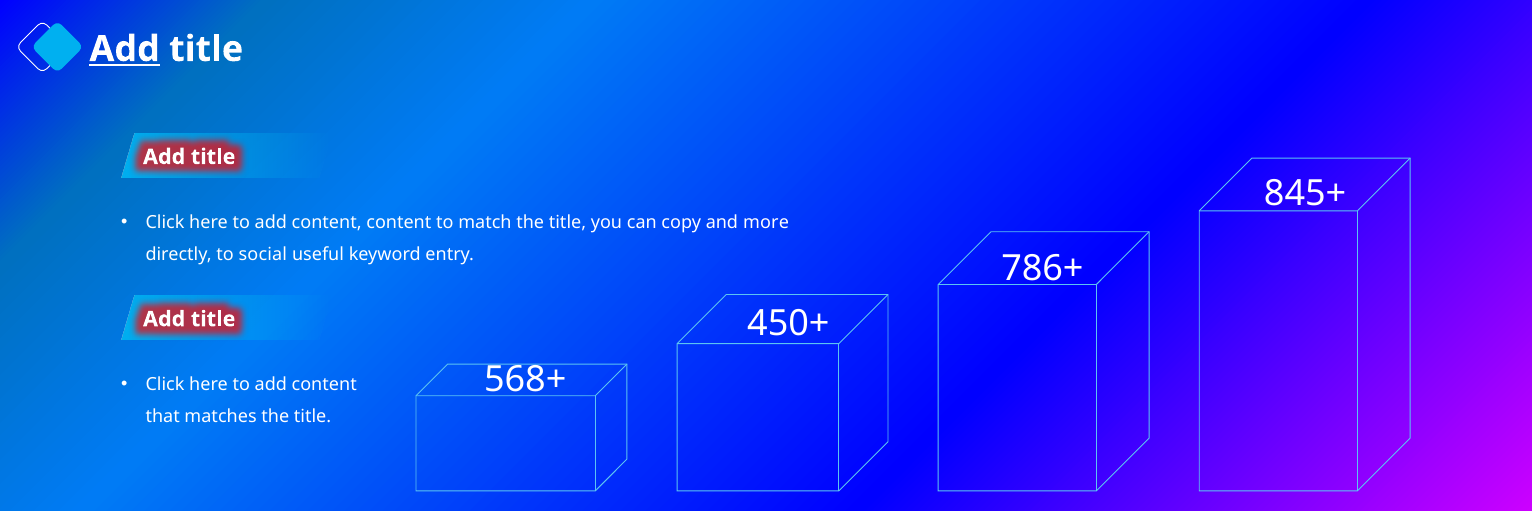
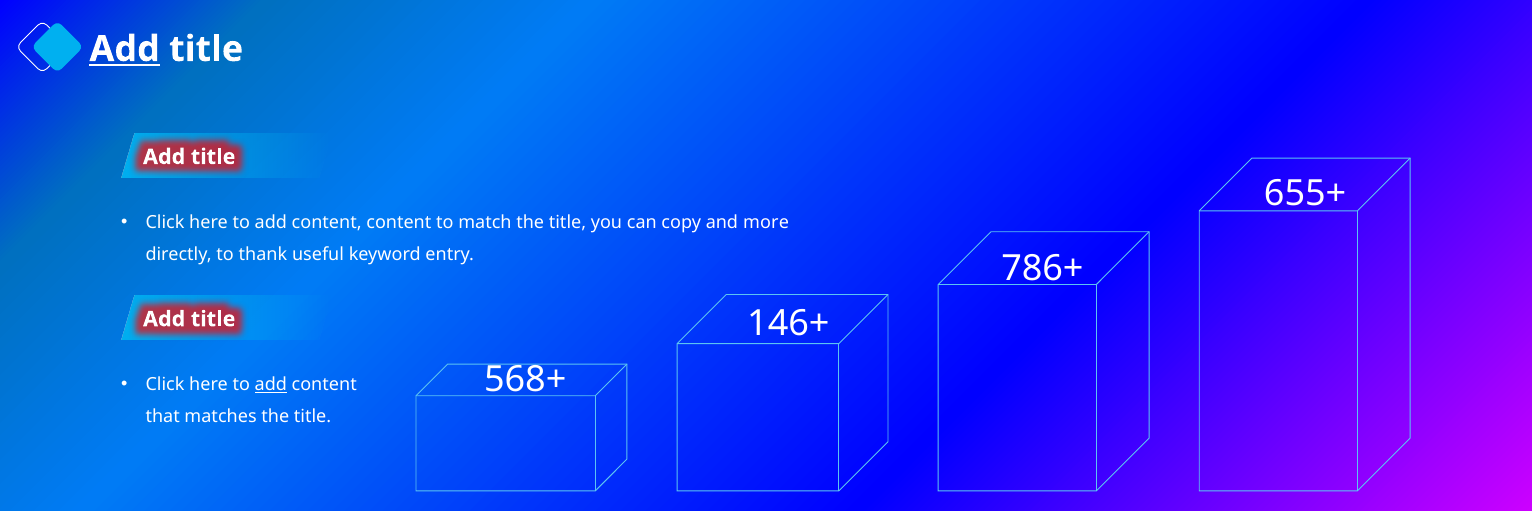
845+: 845+ -> 655+
social: social -> thank
450+: 450+ -> 146+
add at (271, 384) underline: none -> present
